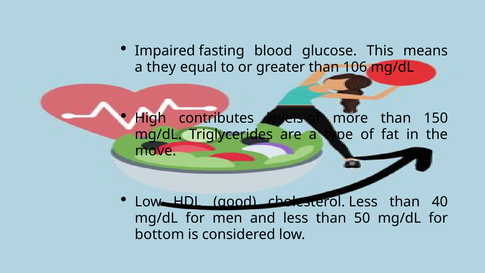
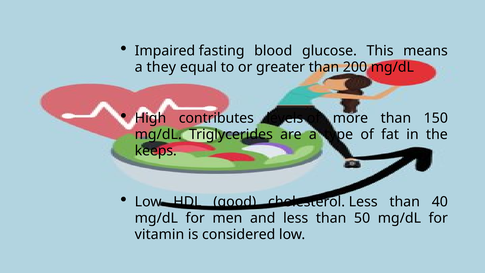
106: 106 -> 200
move: move -> keeps
bottom: bottom -> vitamin
